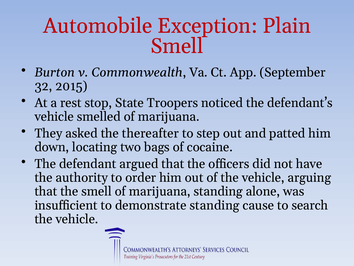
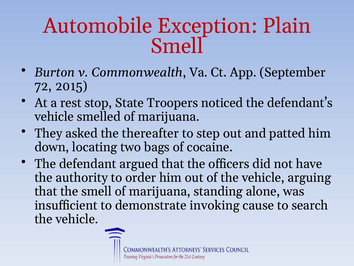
32: 32 -> 72
demonstrate standing: standing -> invoking
